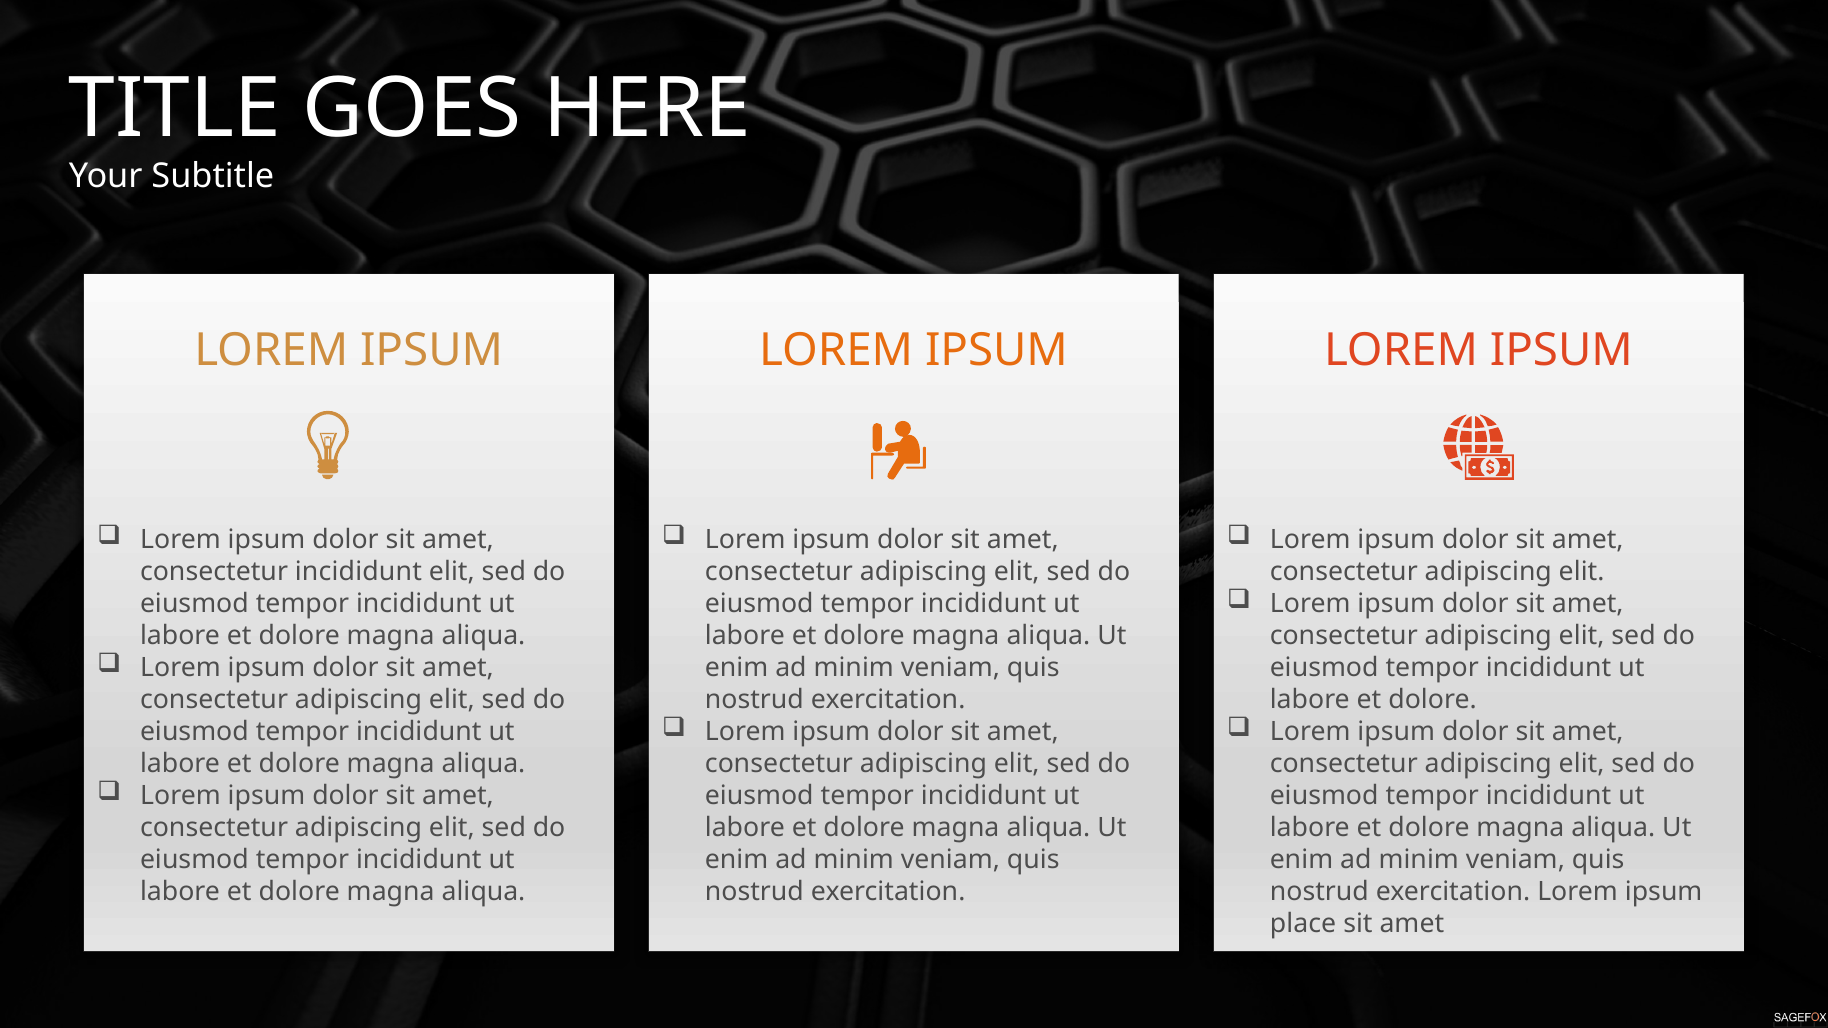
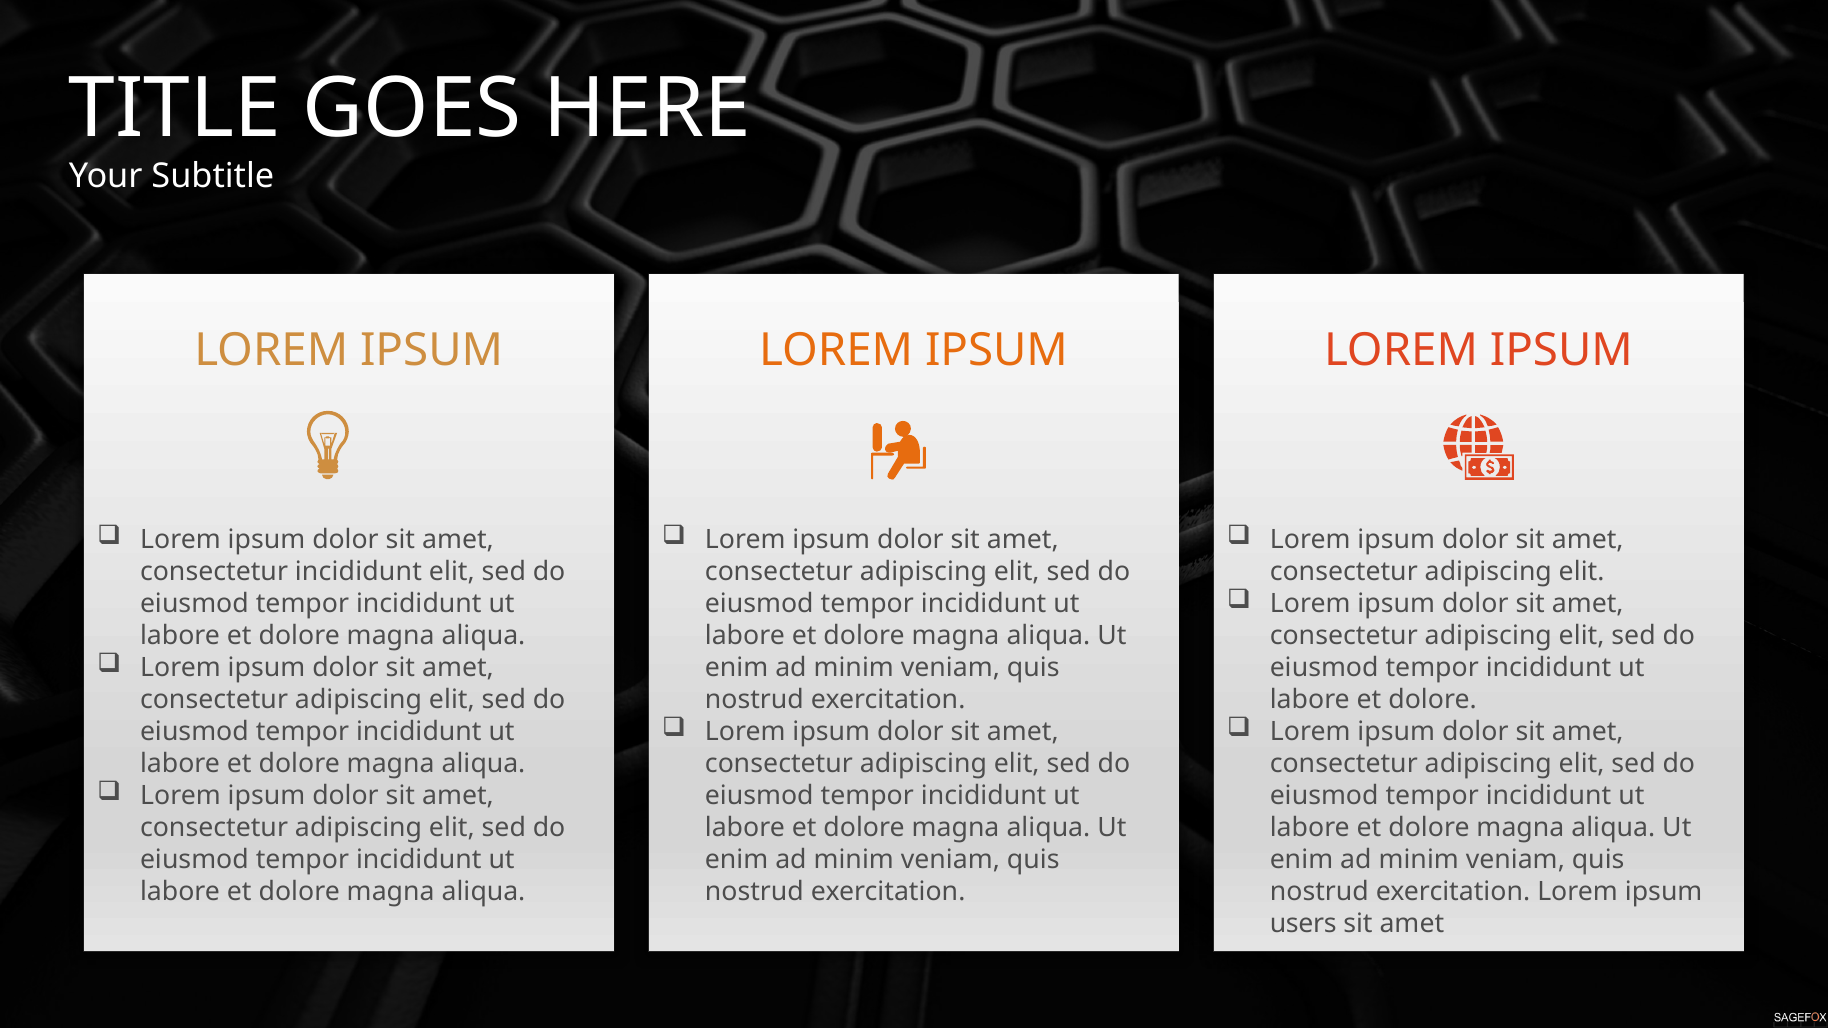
place: place -> users
